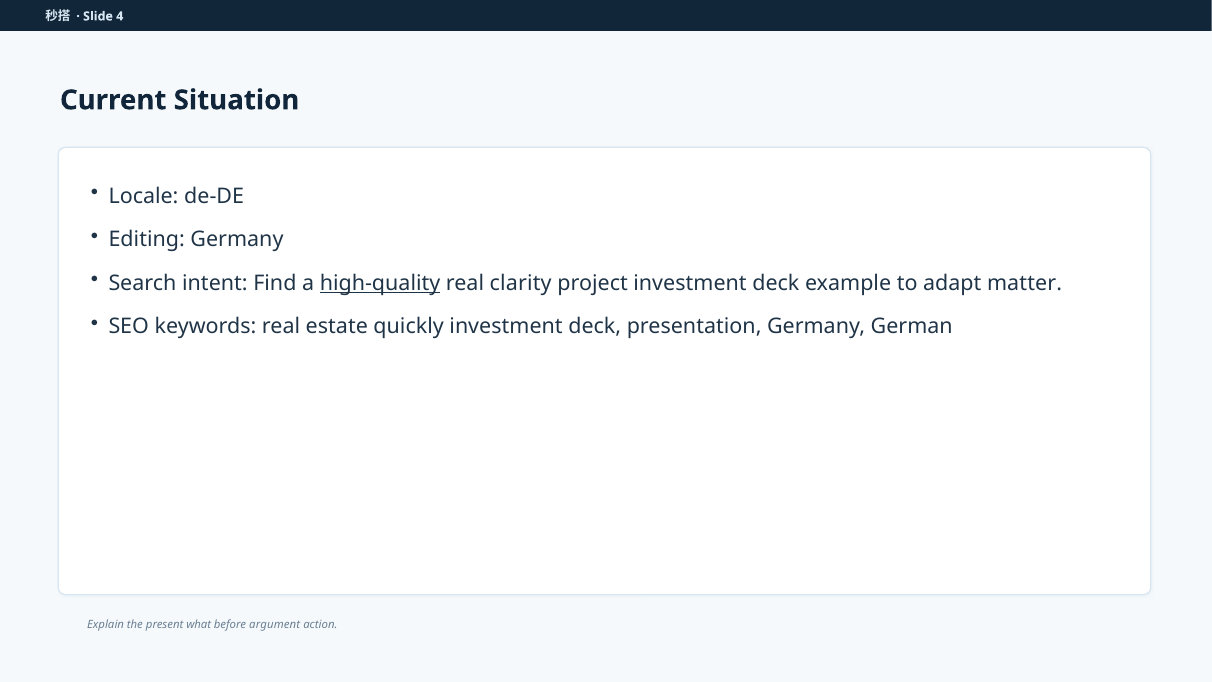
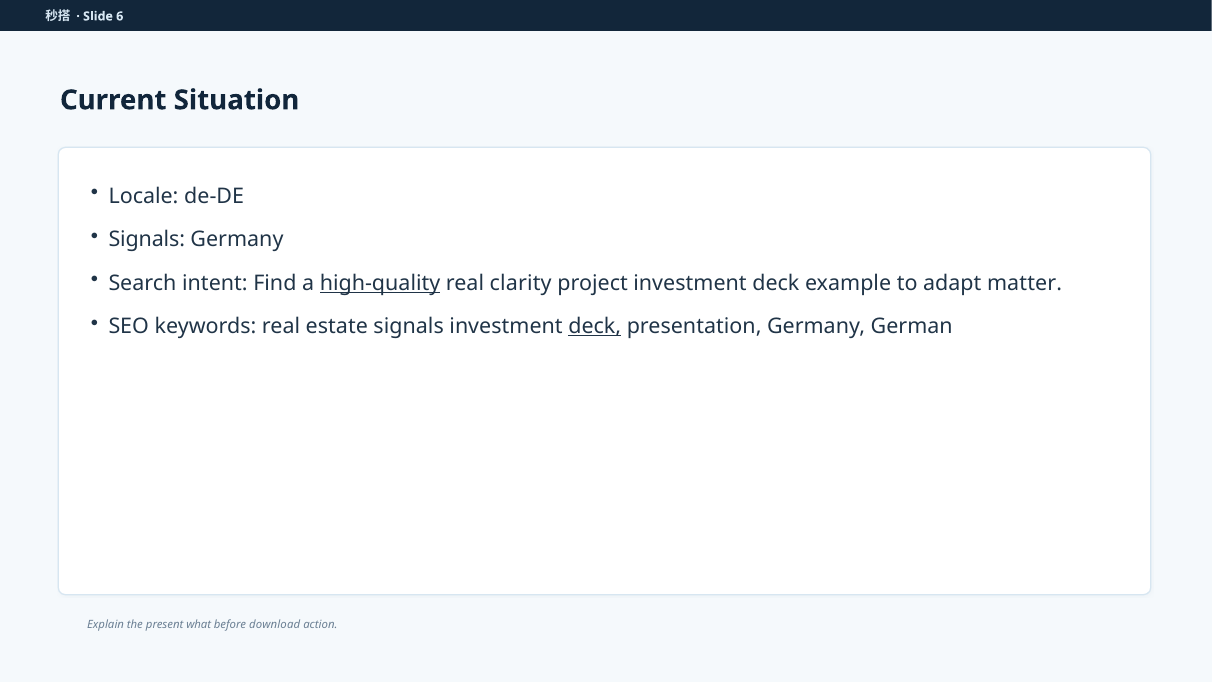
4: 4 -> 6
Editing at (147, 240): Editing -> Signals
estate quickly: quickly -> signals
deck at (595, 326) underline: none -> present
argument: argument -> download
